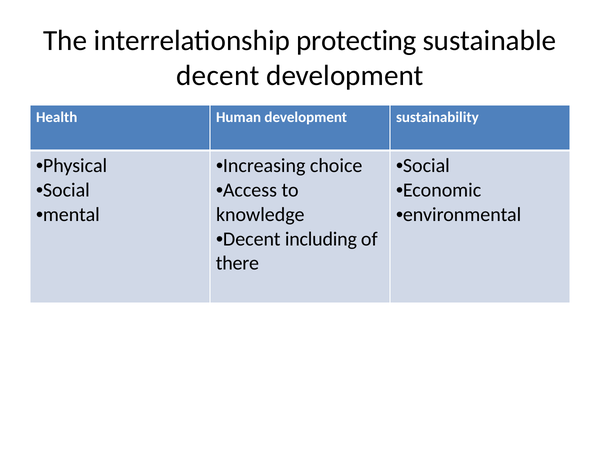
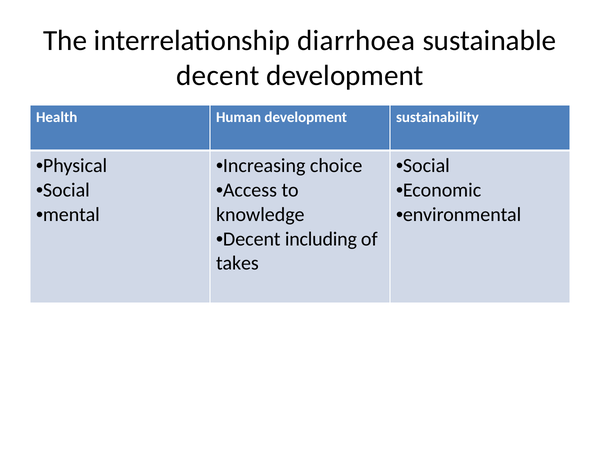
protecting: protecting -> diarrhoea
there: there -> takes
